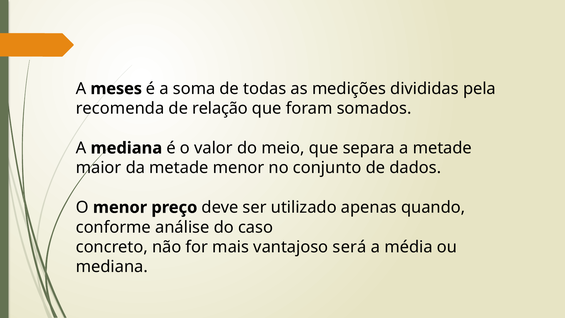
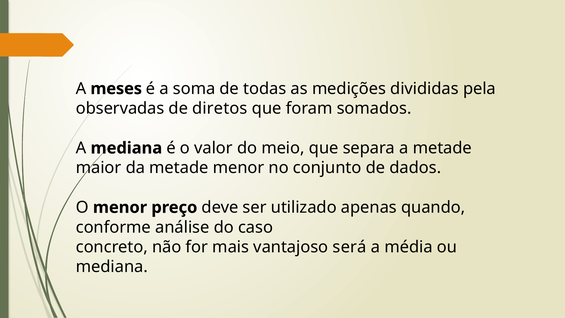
recomenda: recomenda -> observadas
relação: relação -> diretos
